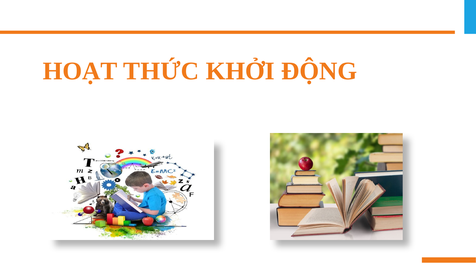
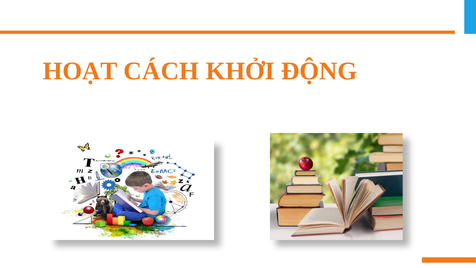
THỨC: THỨC -> CÁCH
